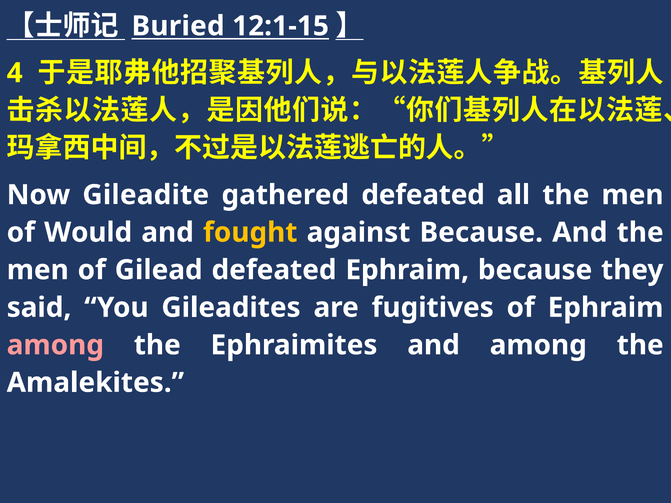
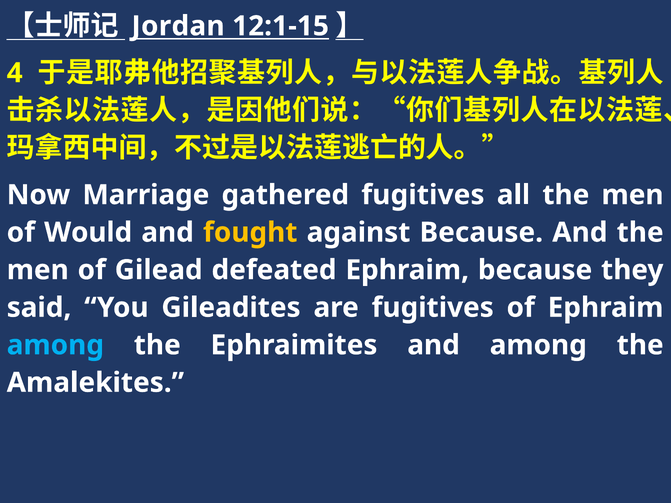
Buried: Buried -> Jordan
Gileadite: Gileadite -> Marriage
gathered defeated: defeated -> fugitives
among at (55, 345) colour: pink -> light blue
